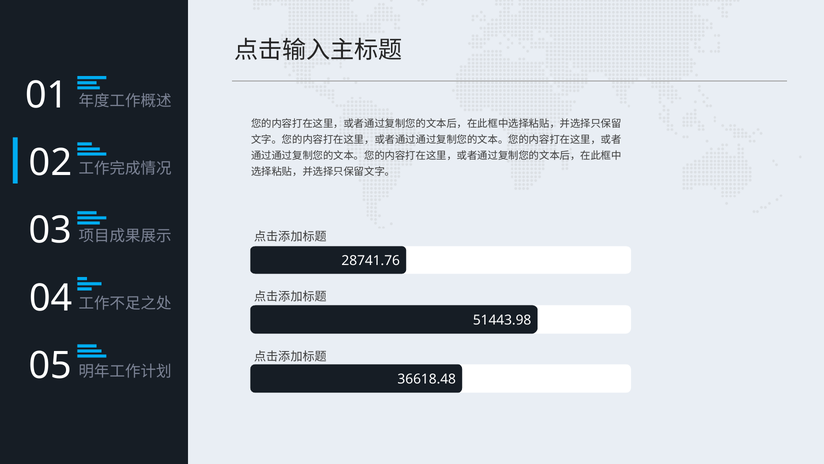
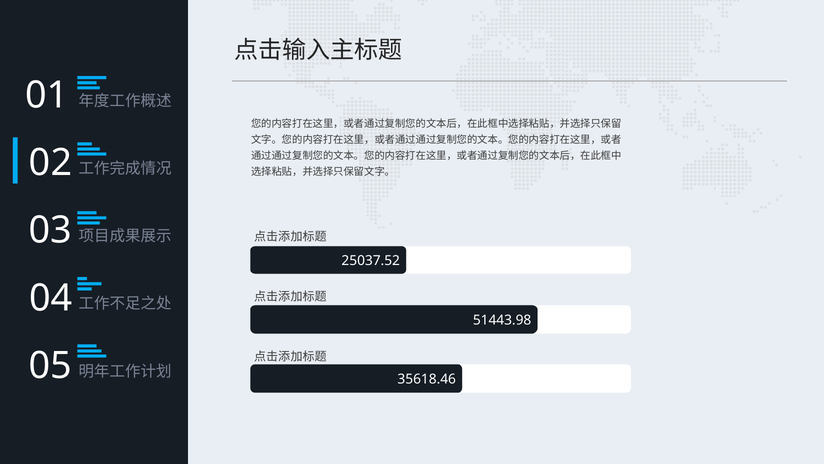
28741.76: 28741.76 -> 25037.52
36618.48: 36618.48 -> 35618.46
